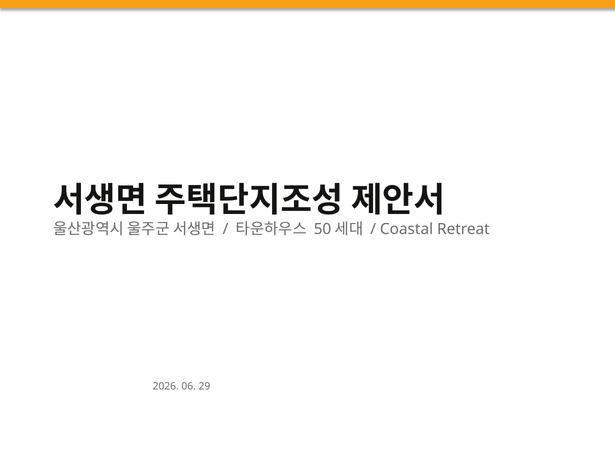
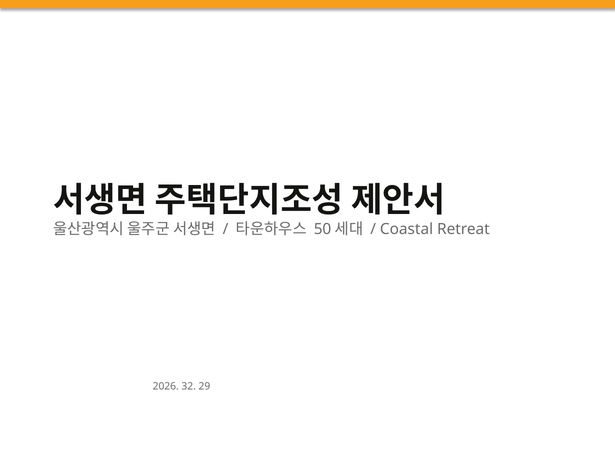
06: 06 -> 32
